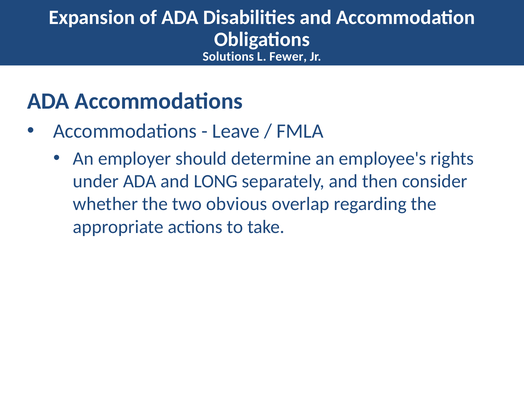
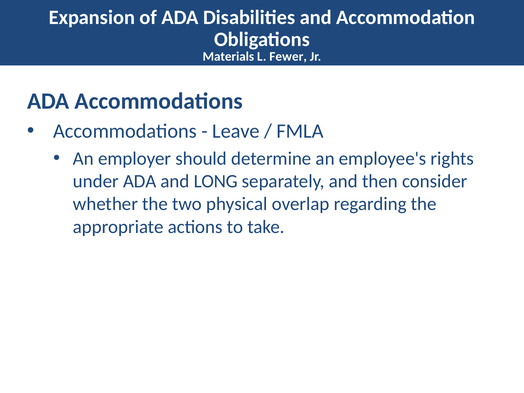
Solutions: Solutions -> Materials
obvious: obvious -> physical
